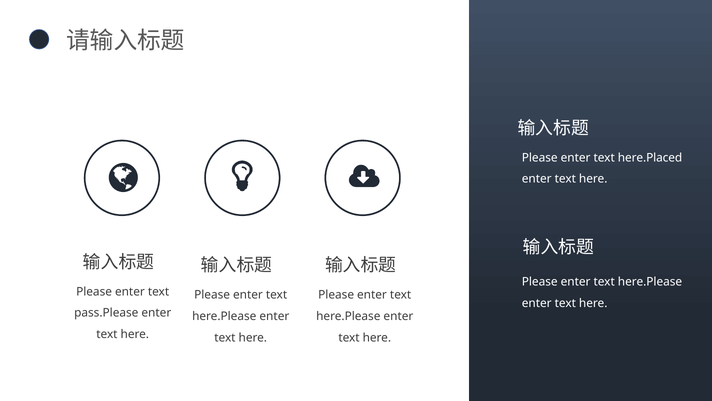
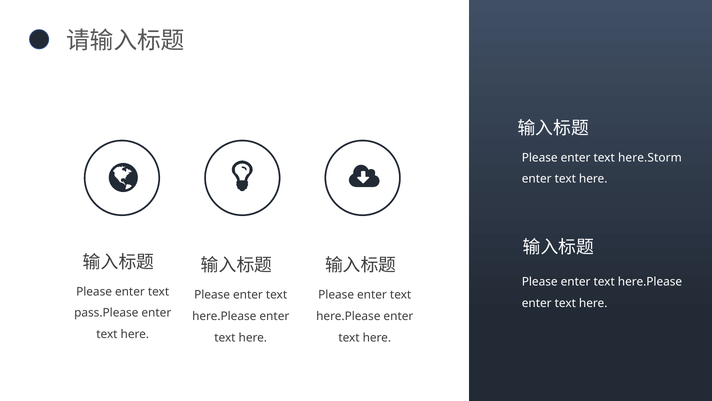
here.Placed: here.Placed -> here.Storm
